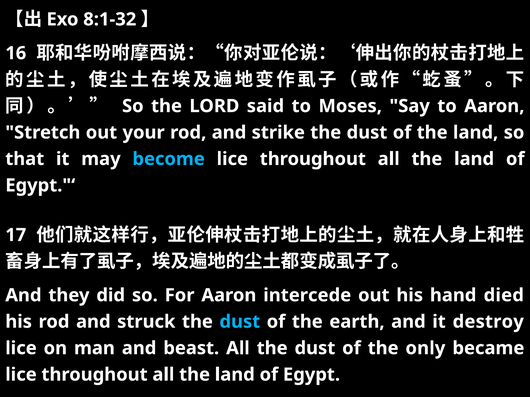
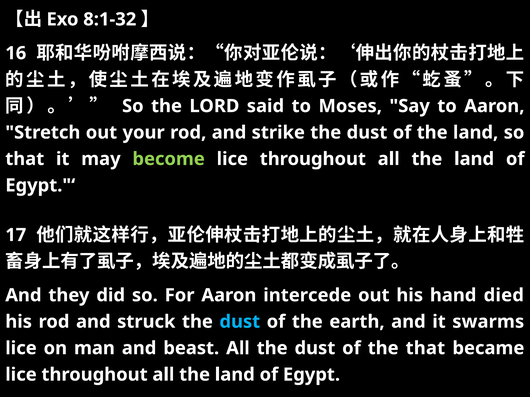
become colour: light blue -> light green
destroy: destroy -> swarms
the only: only -> that
